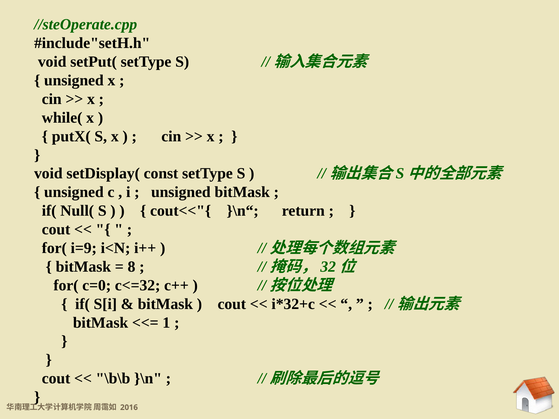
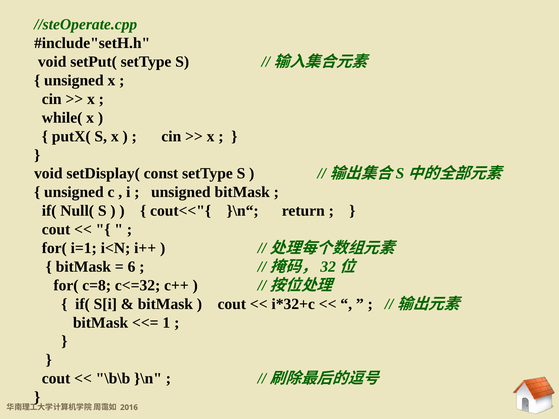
i=9: i=9 -> i=1
8: 8 -> 6
c=0: c=0 -> c=8
